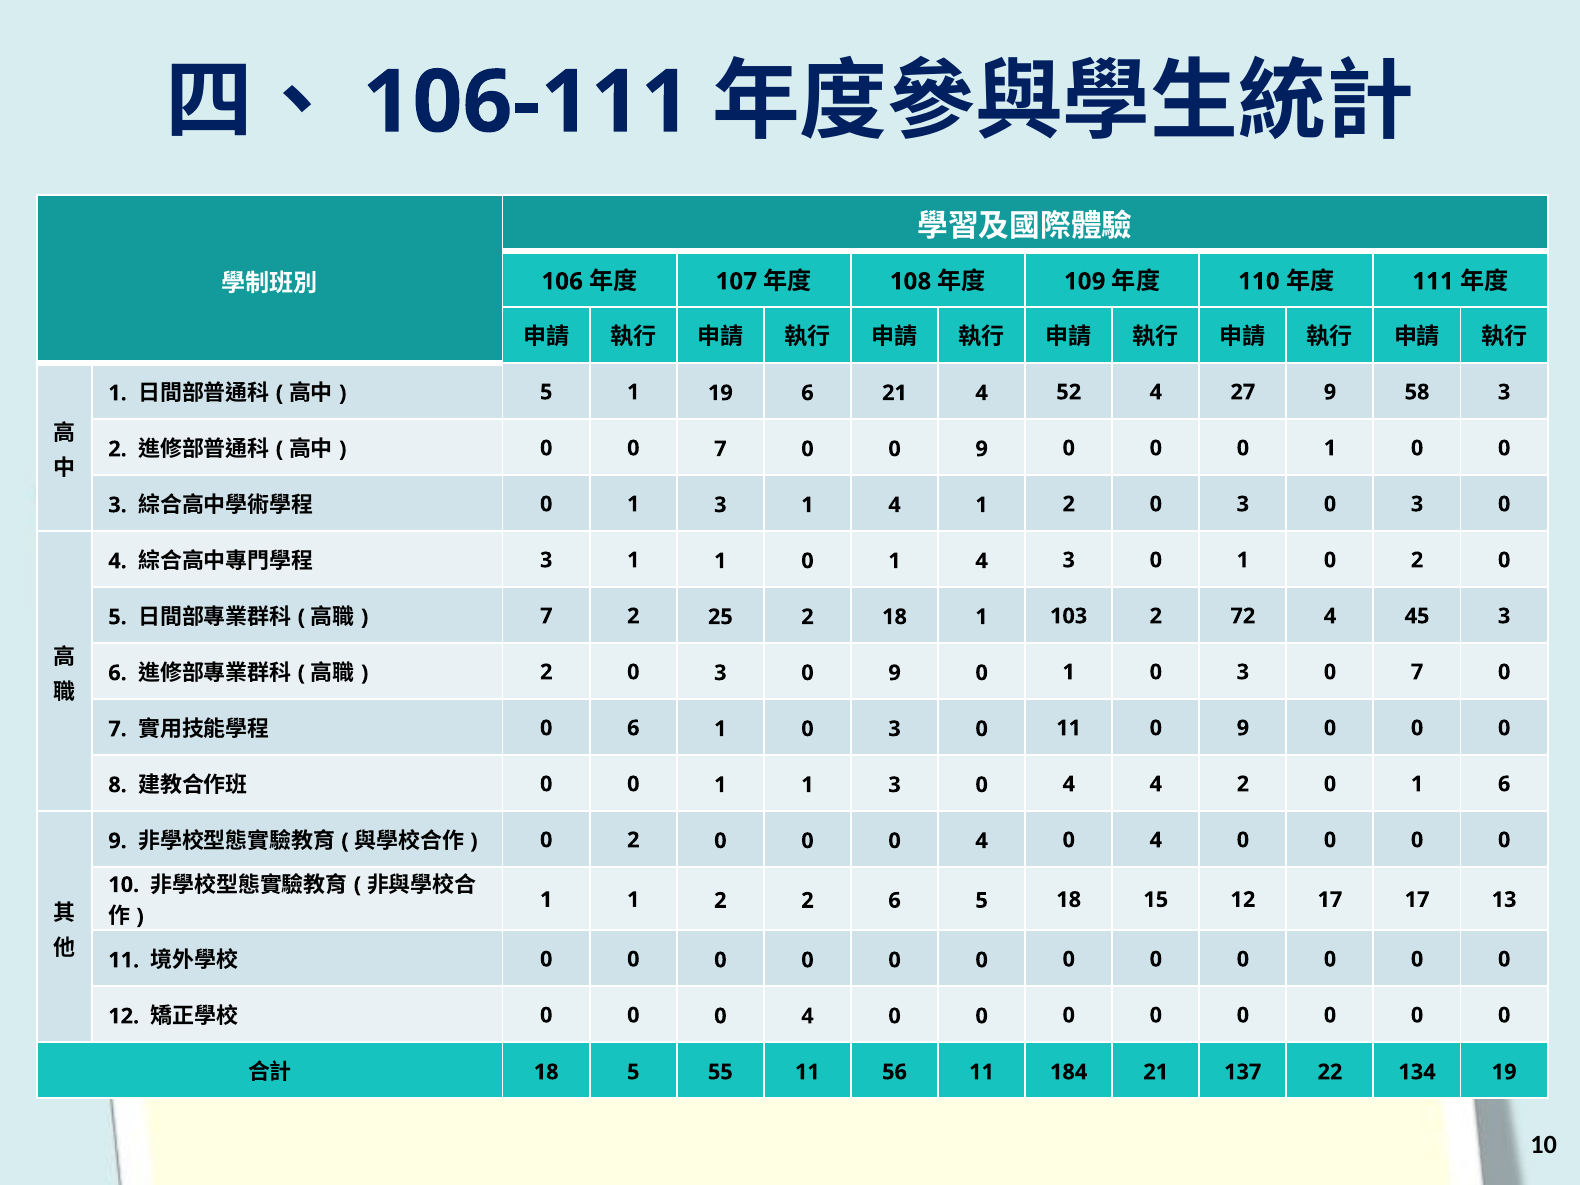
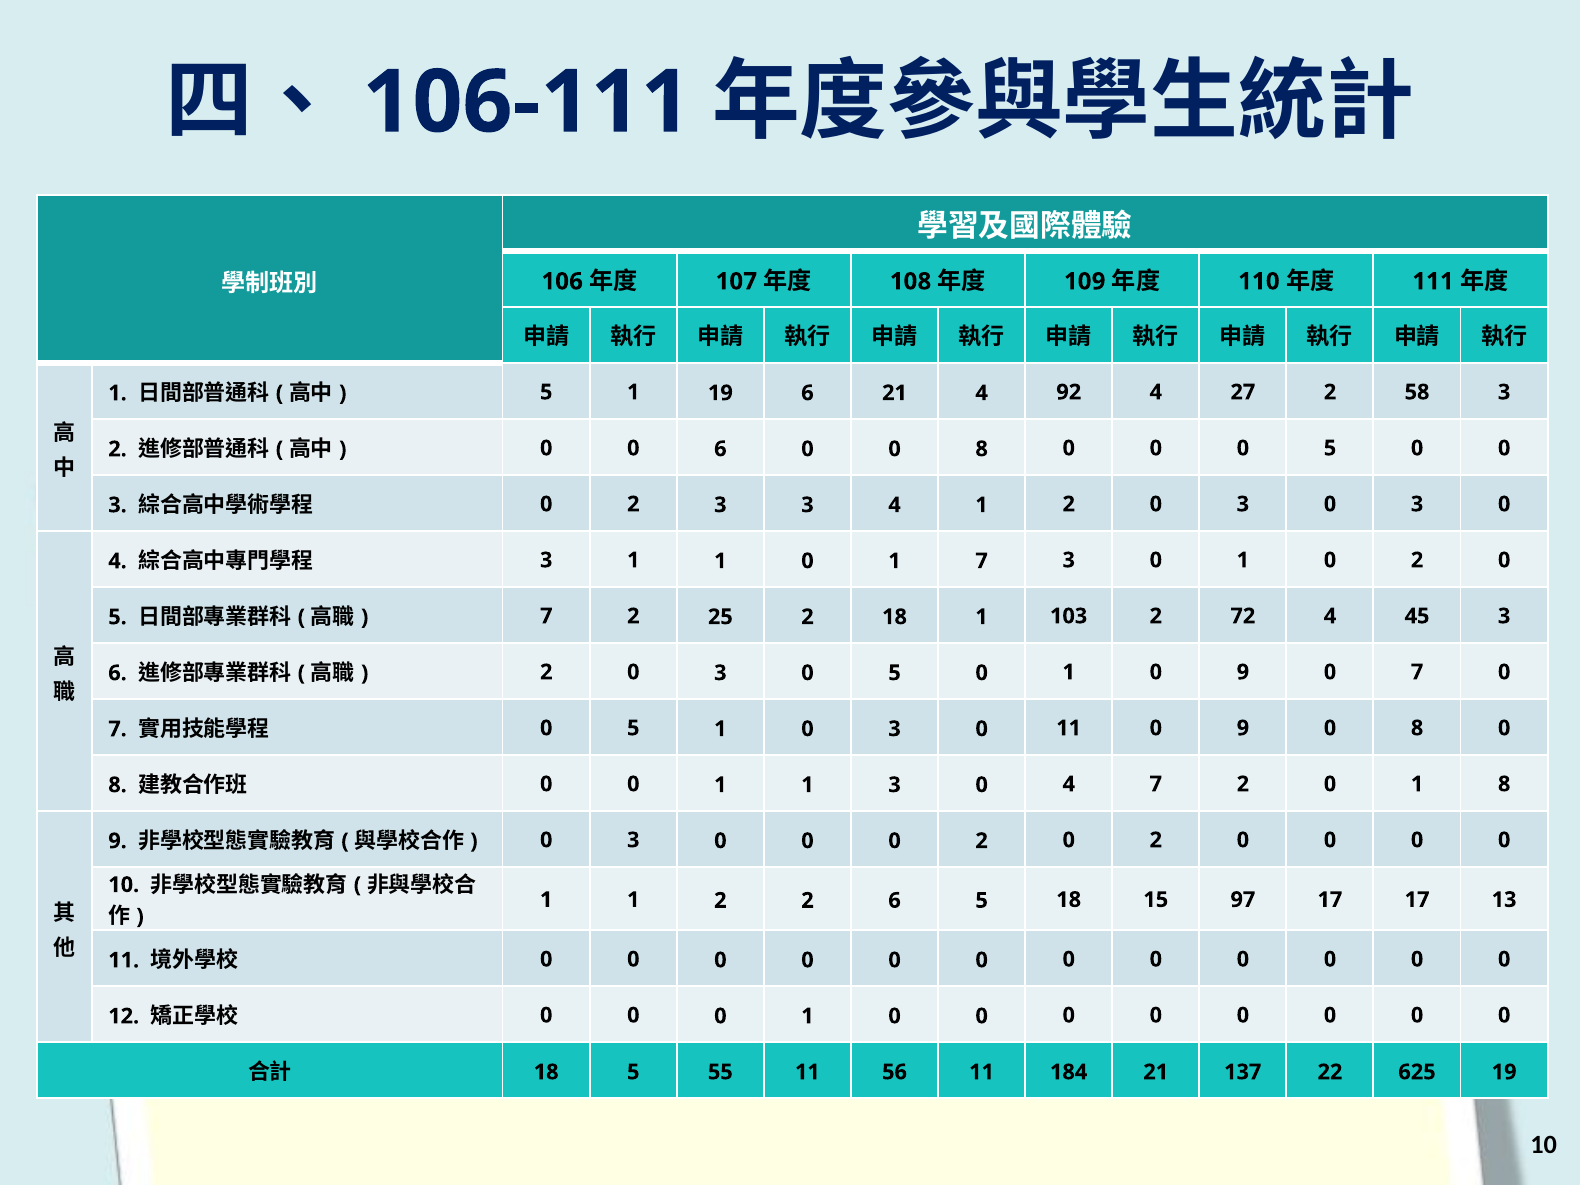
52: 52 -> 92
27 9: 9 -> 2
0 0 7: 7 -> 6
0 0 9: 9 -> 8
0 0 0 1: 1 -> 5
1 at (633, 504): 1 -> 2
1 at (807, 505): 1 -> 3
0 1 4: 4 -> 7
3 0 9: 9 -> 5
0 1 0 3: 3 -> 9
6 at (633, 728): 6 -> 5
0 at (1417, 728): 0 -> 8
4 4: 4 -> 7
1 6: 6 -> 8
2 at (633, 840): 2 -> 3
4 at (982, 841): 4 -> 2
4 at (1156, 840): 4 -> 2
15 12: 12 -> 97
4 at (807, 1016): 4 -> 1
134: 134 -> 625
